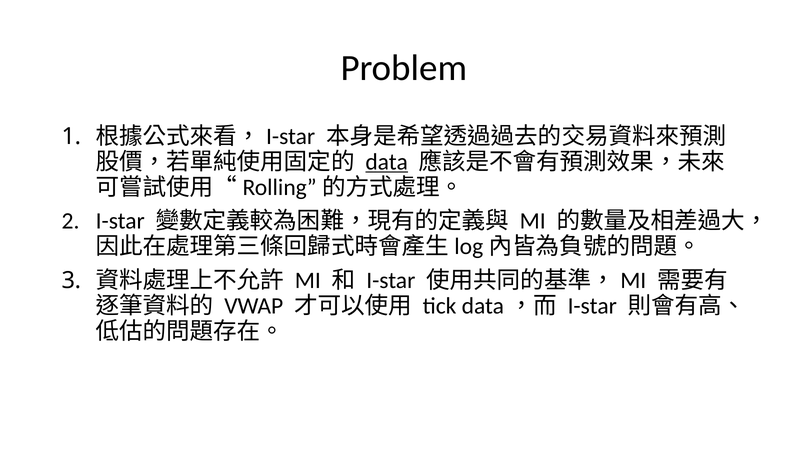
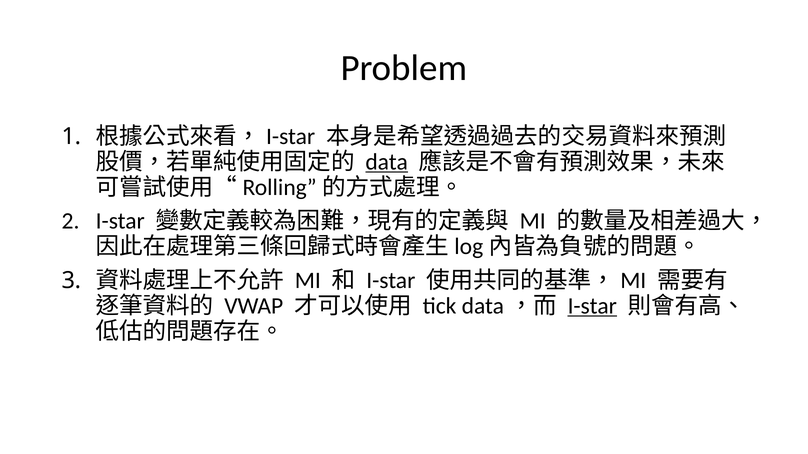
I-star at (592, 306) underline: none -> present
